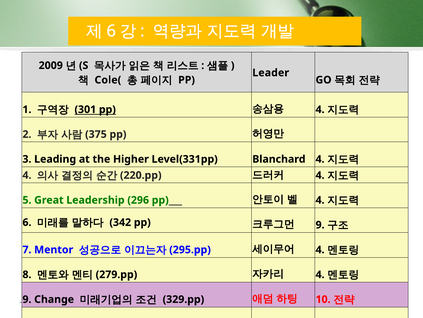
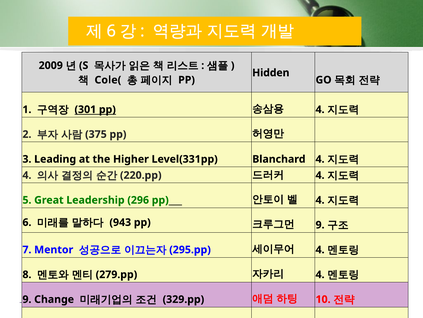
Leader: Leader -> Hidden
342: 342 -> 943
